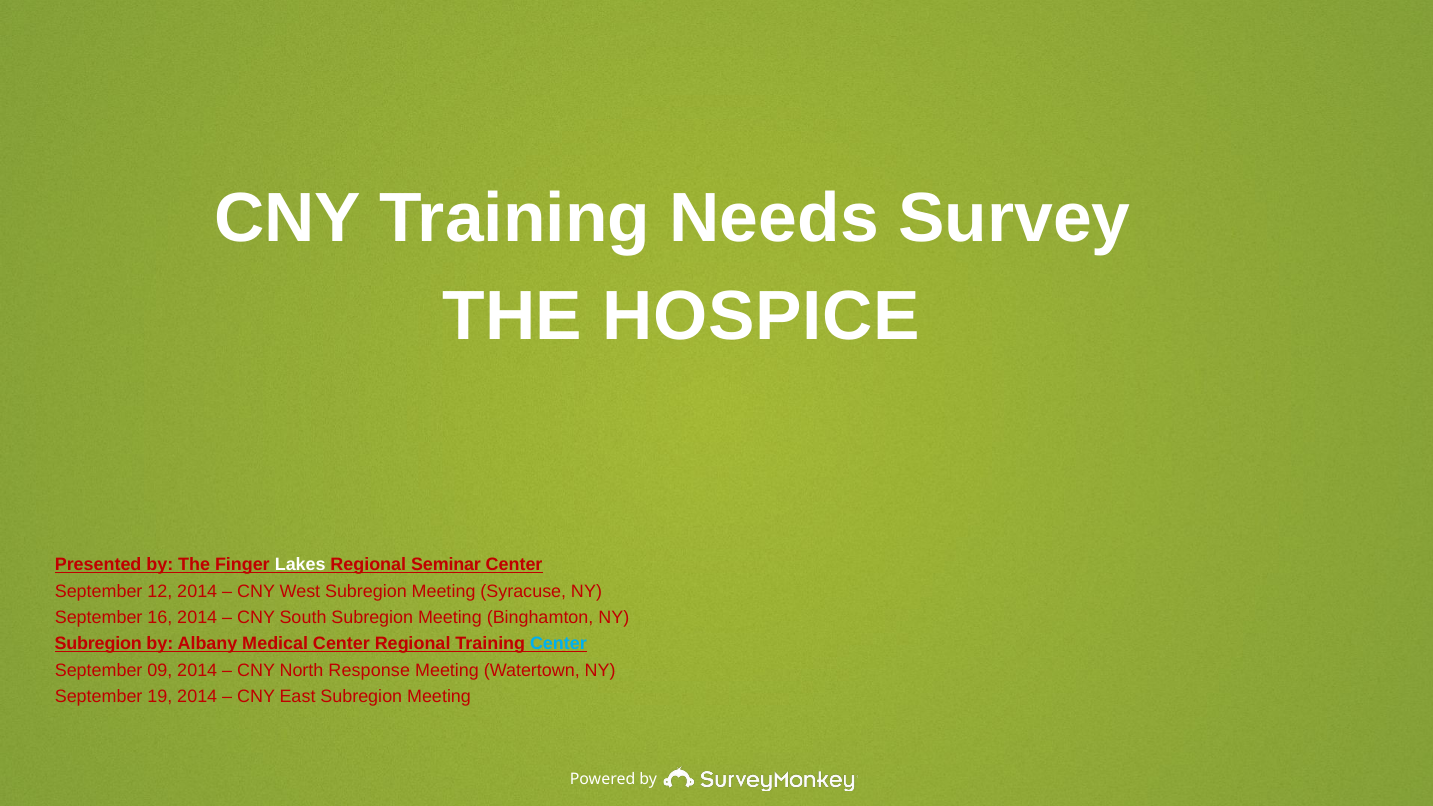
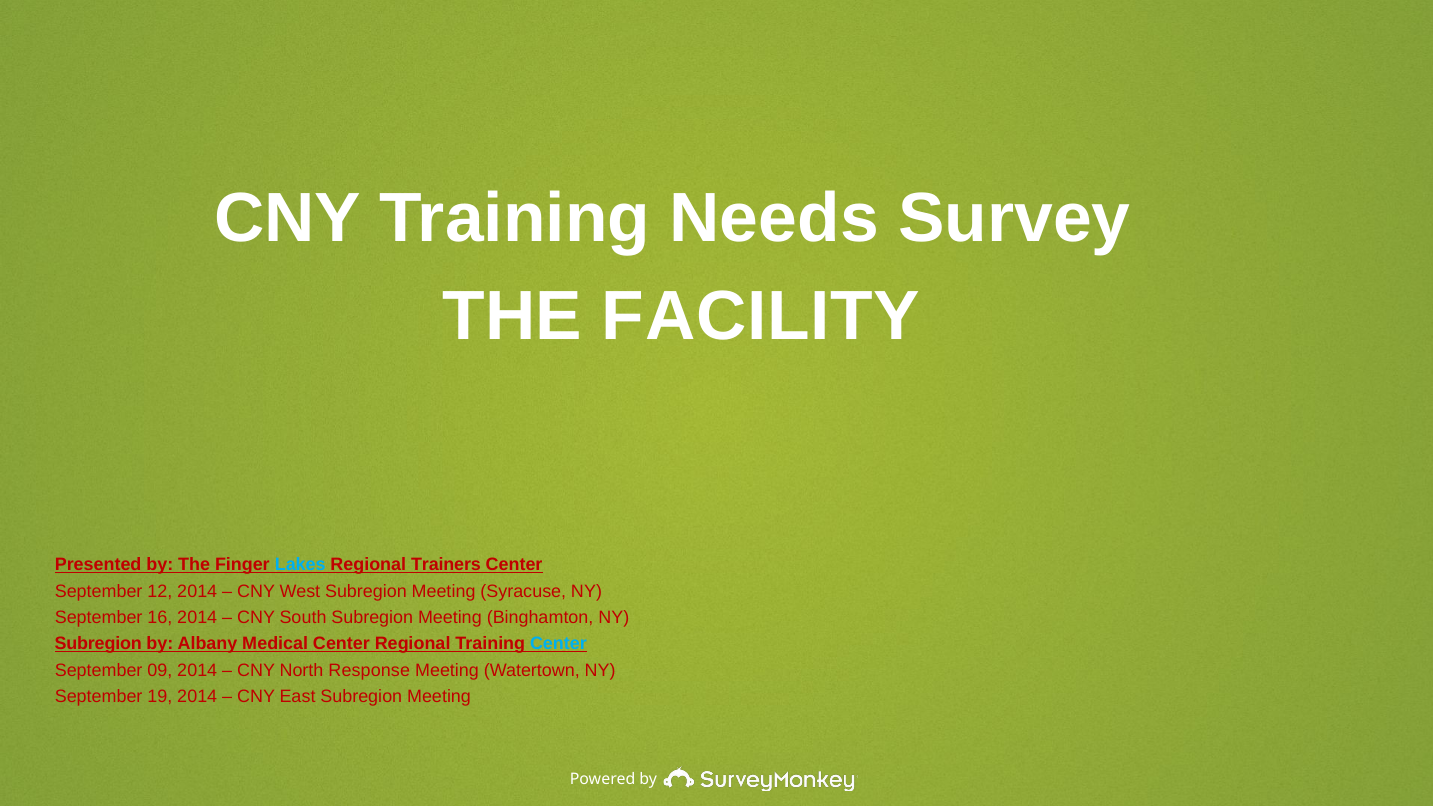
HOSPICE: HOSPICE -> FACILITY
Lakes colour: white -> light blue
Seminar: Seminar -> Trainers
